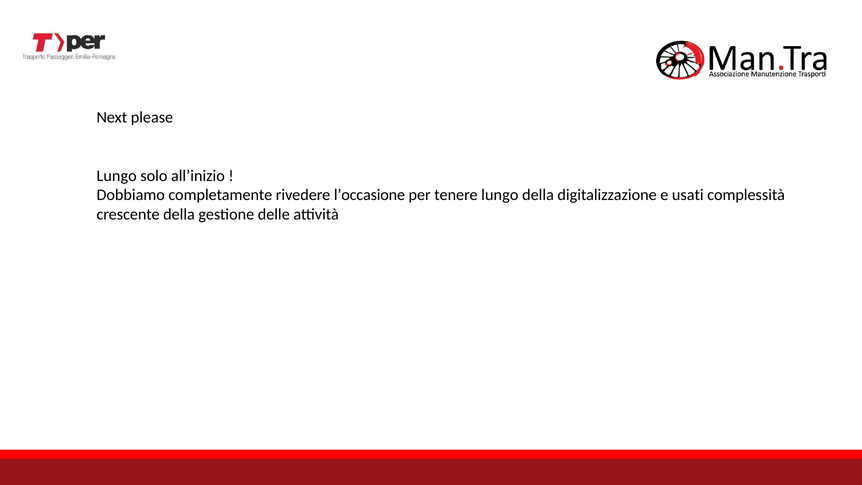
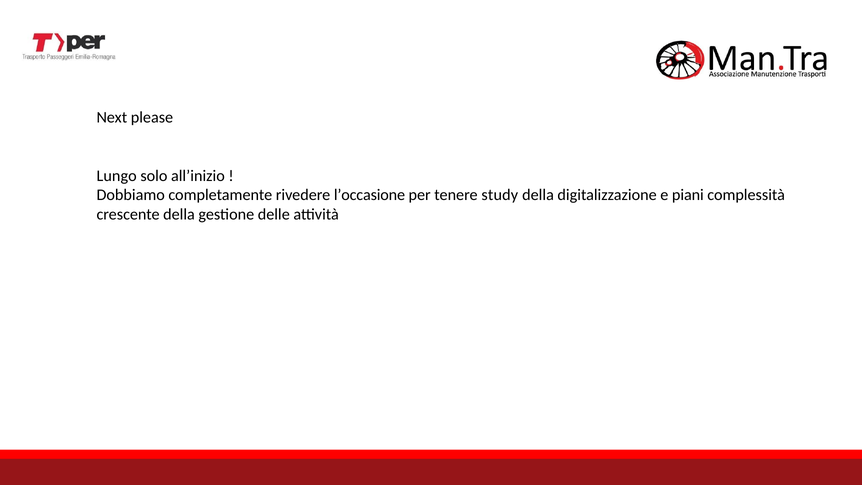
tenere lungo: lungo -> study
usati: usati -> piani
